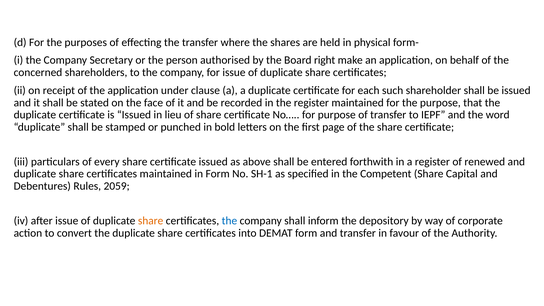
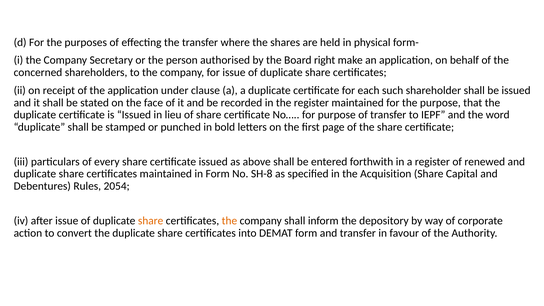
SH-1: SH-1 -> SH-8
Competent: Competent -> Acquisition
2059: 2059 -> 2054
the at (229, 221) colour: blue -> orange
